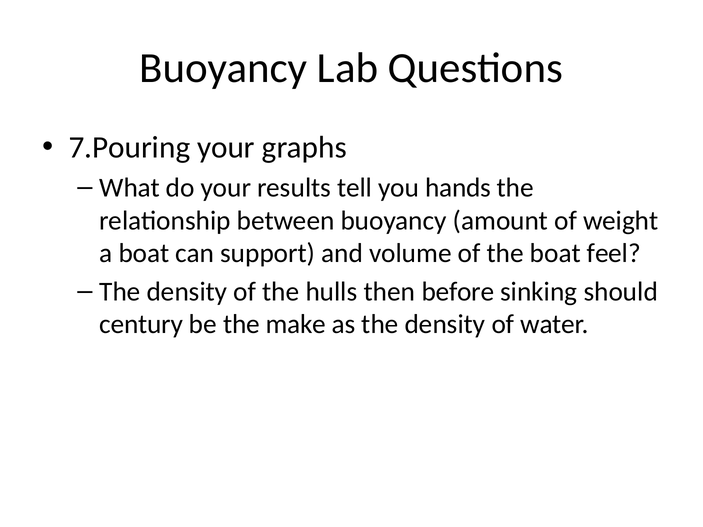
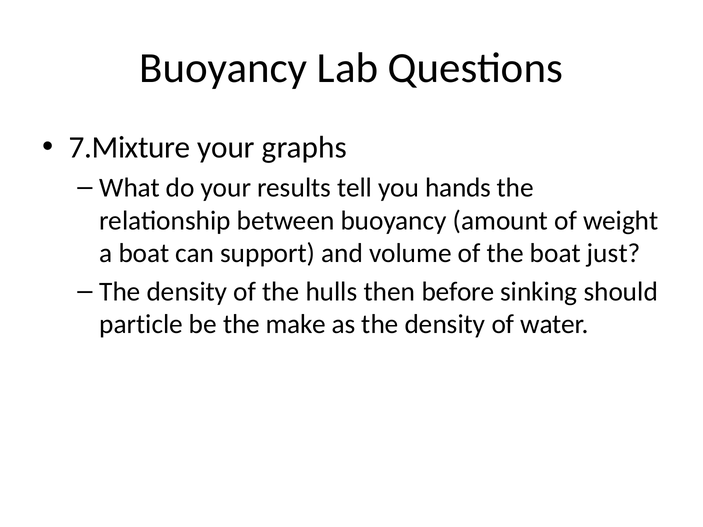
7.Pouring: 7.Pouring -> 7.Mixture
feel: feel -> just
century: century -> particle
